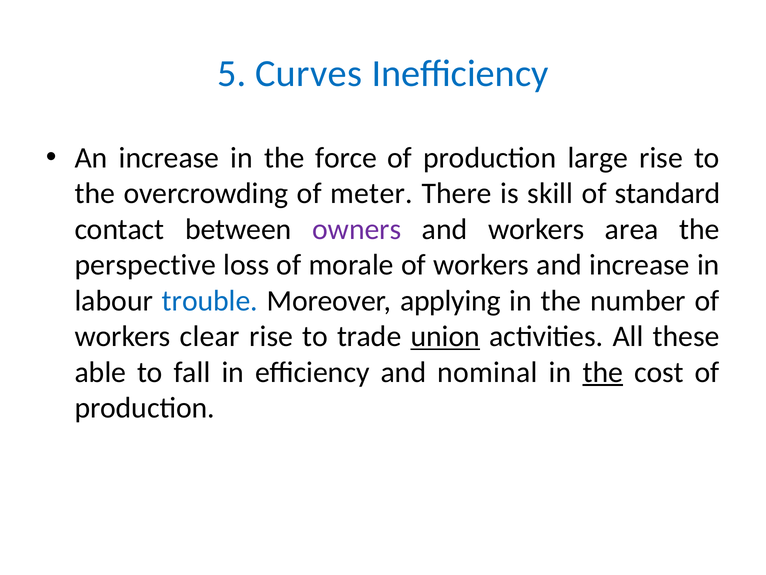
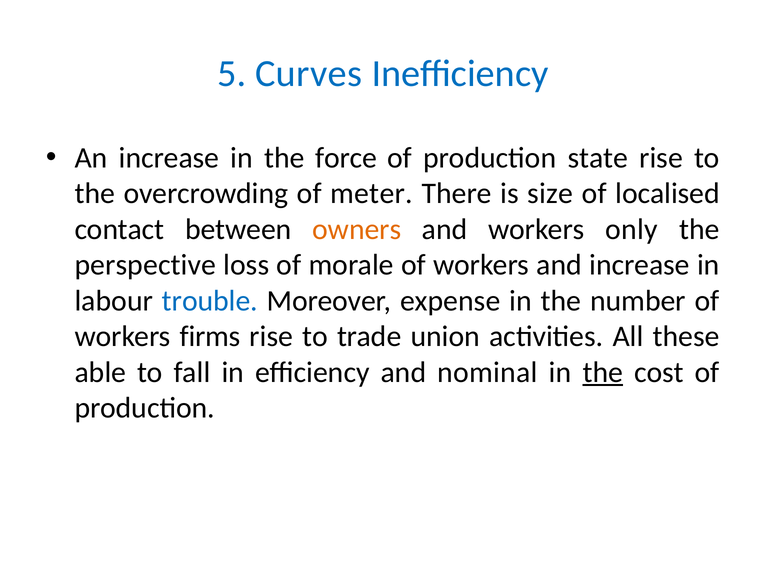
large: large -> state
skill: skill -> size
standard: standard -> localised
owners colour: purple -> orange
area: area -> only
applying: applying -> expense
clear: clear -> firms
union underline: present -> none
